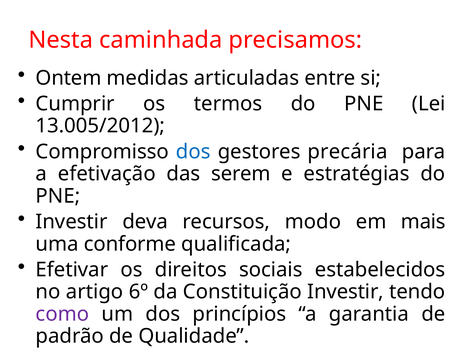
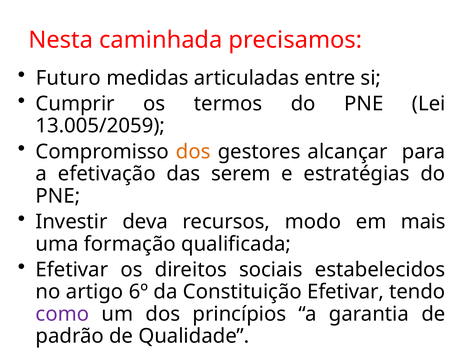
Ontem: Ontem -> Futuro
13.005/2012: 13.005/2012 -> 13.005/2059
dos at (193, 152) colour: blue -> orange
precária: precária -> alcançar
conforme: conforme -> formação
Constituição Investir: Investir -> Efetivar
